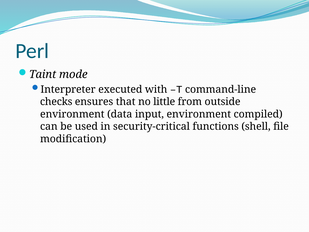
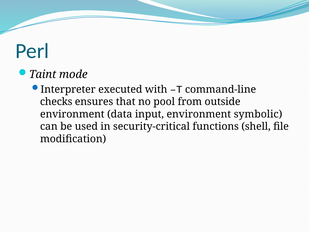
little: little -> pool
compiled: compiled -> symbolic
